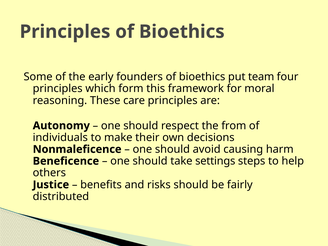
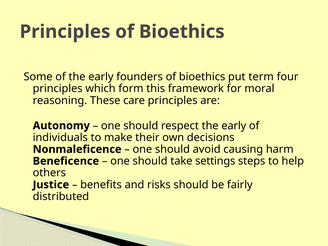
team: team -> term
respect the from: from -> early
